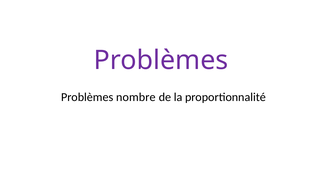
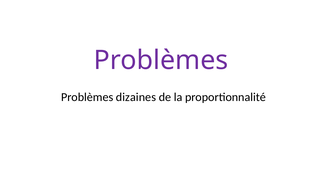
nombre: nombre -> dizaines
